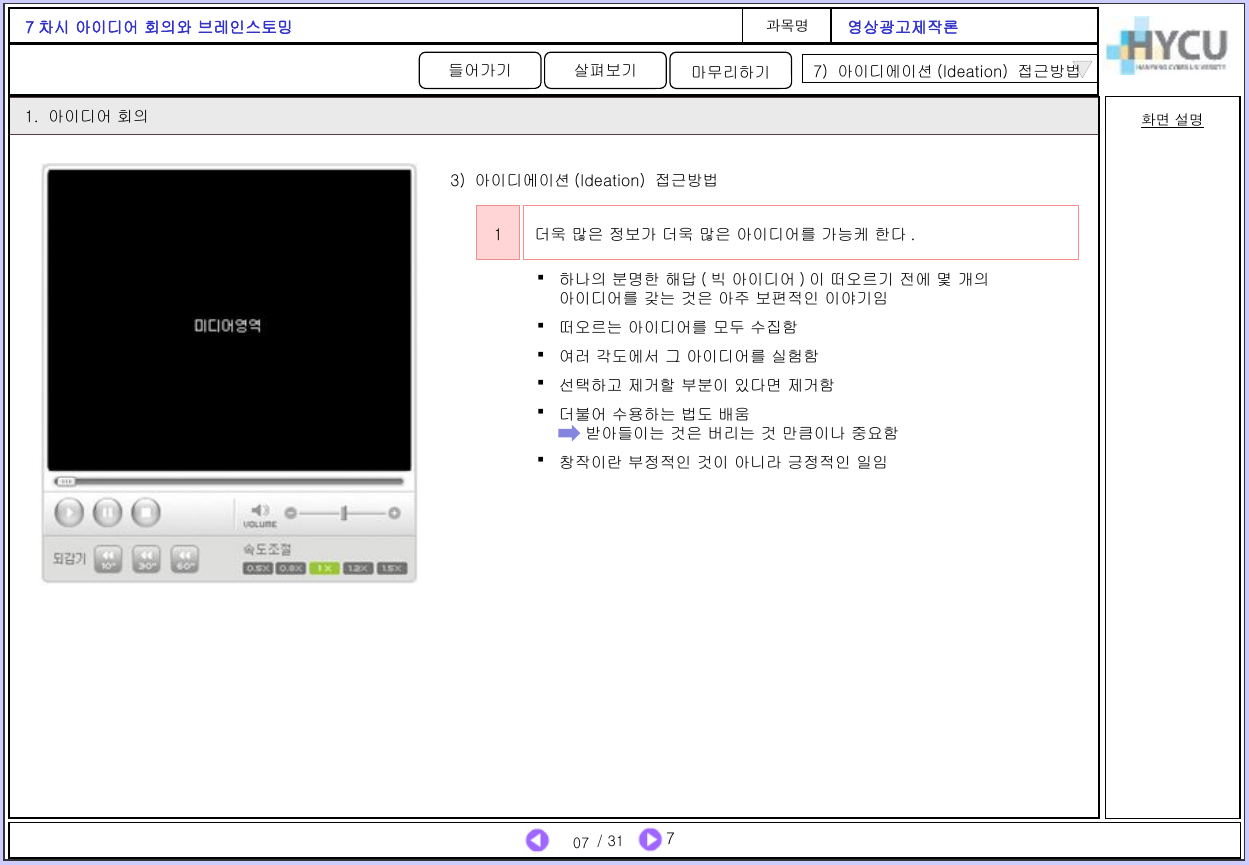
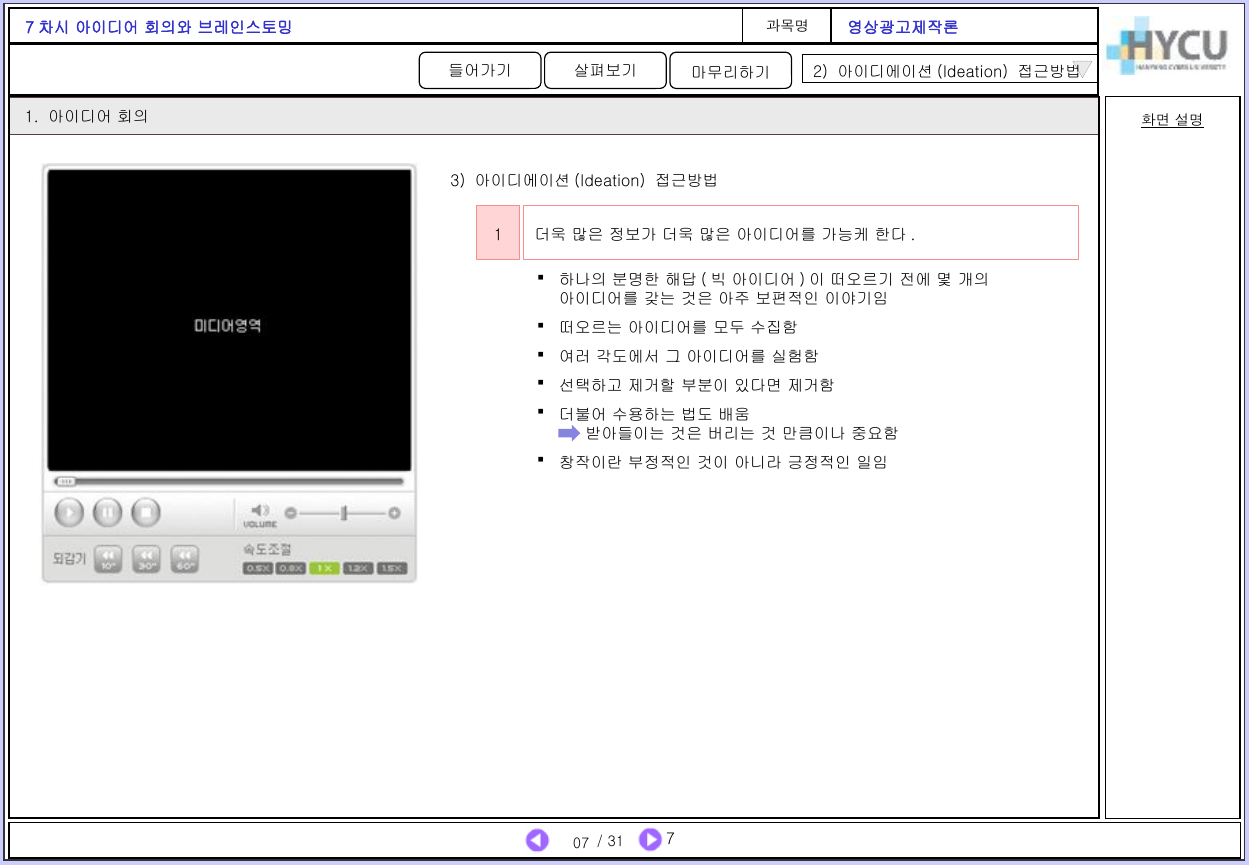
7 at (821, 73): 7 -> 2
